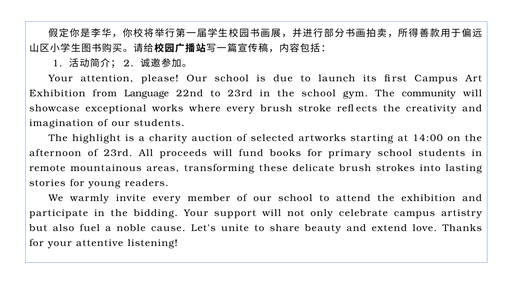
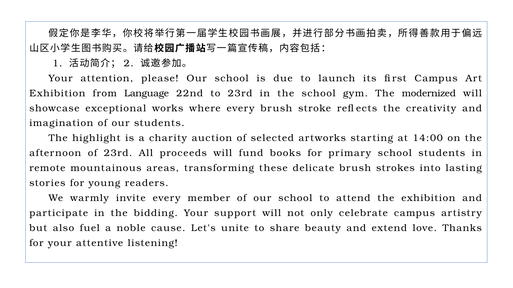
community: community -> modernized
